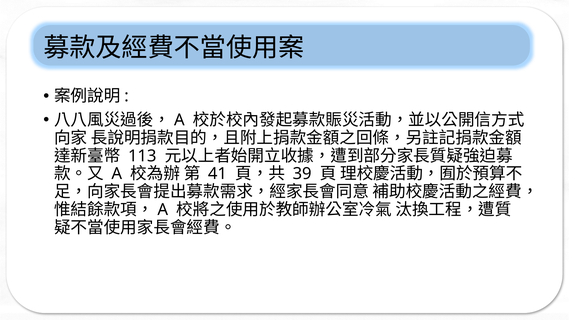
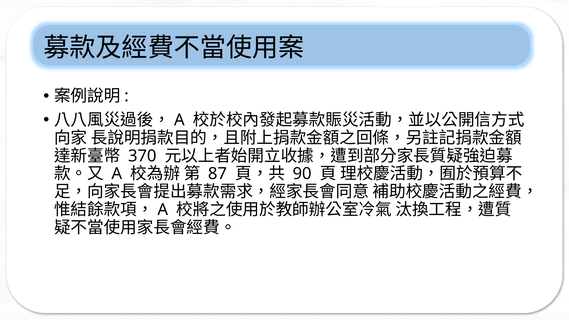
113: 113 -> 370
41: 41 -> 87
39: 39 -> 90
